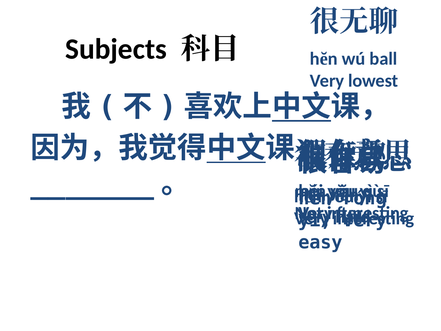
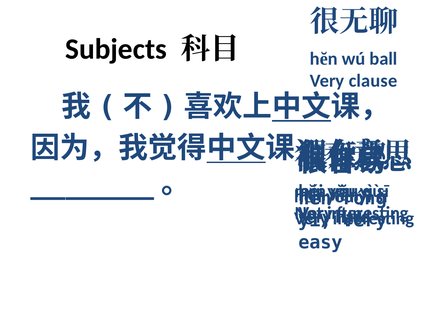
lowest: lowest -> clause
